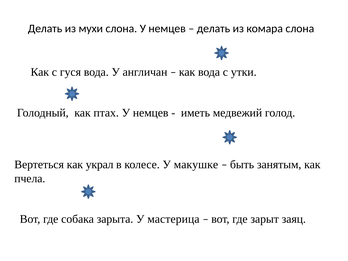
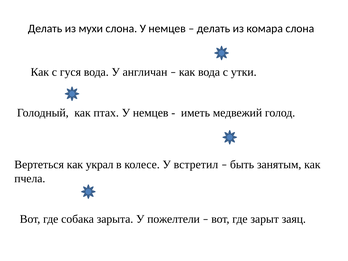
макушке: макушке -> встретил
мастерица: мастерица -> пожелтели
